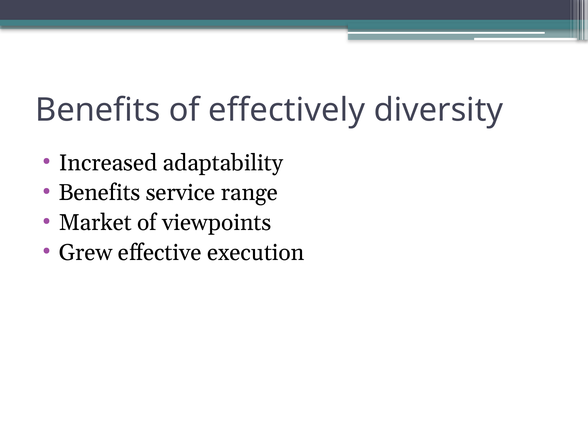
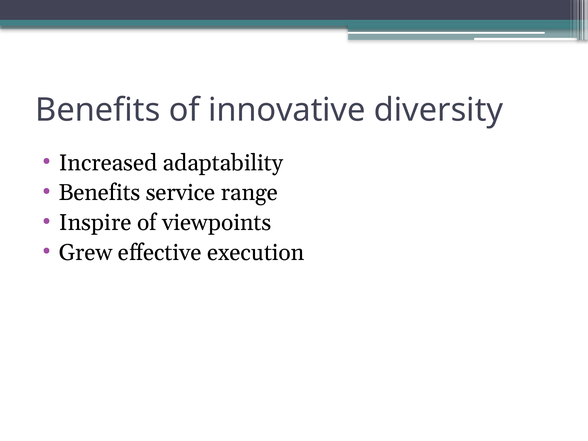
effectively: effectively -> innovative
Market: Market -> Inspire
